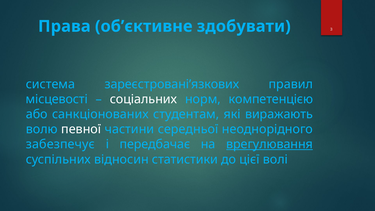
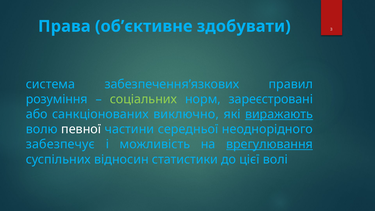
зареєстровані’язкових: зареєстровані’язкових -> забезпечення’язкових
місцевості: місцевості -> розуміння
соціальних colour: white -> light green
компетенцією: компетенцією -> зареєстровані
студентам: студентам -> виключно
виражають underline: none -> present
передбачає: передбачає -> можливість
